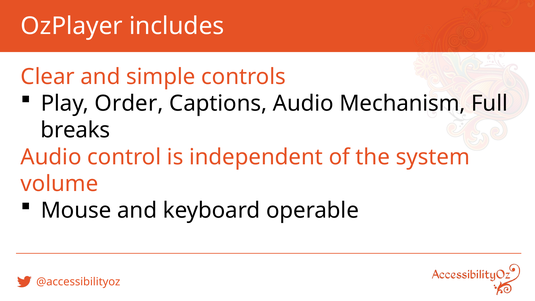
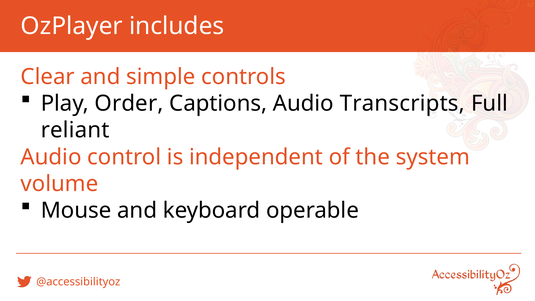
Mechanism: Mechanism -> Transcripts
breaks: breaks -> reliant
